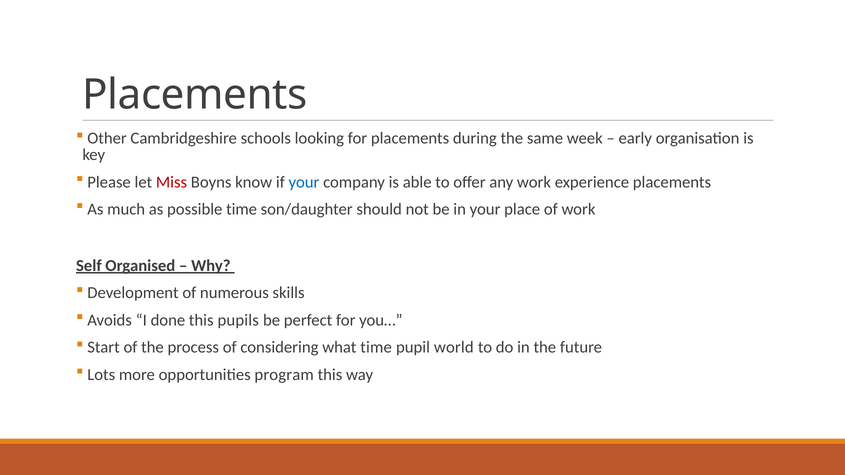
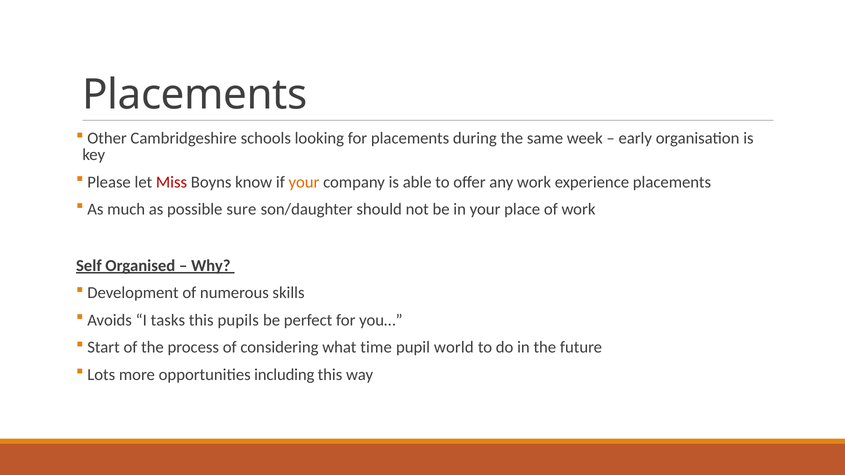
your at (304, 182) colour: blue -> orange
possible time: time -> sure
done: done -> tasks
program: program -> including
